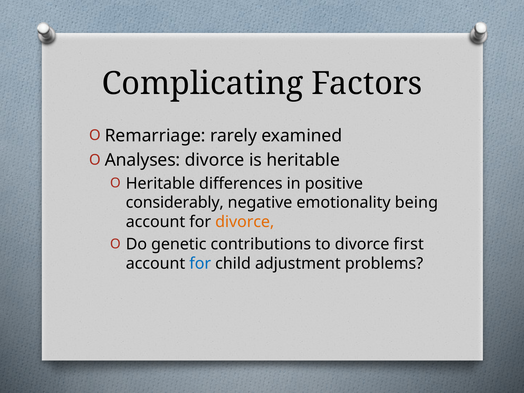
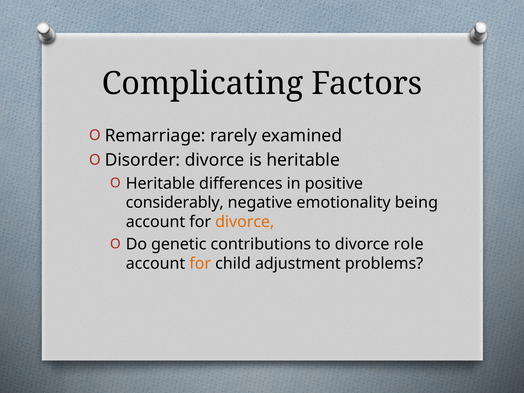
Analyses: Analyses -> Disorder
first: first -> role
for at (200, 263) colour: blue -> orange
